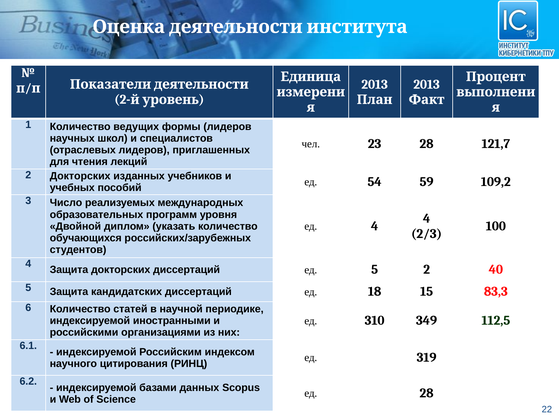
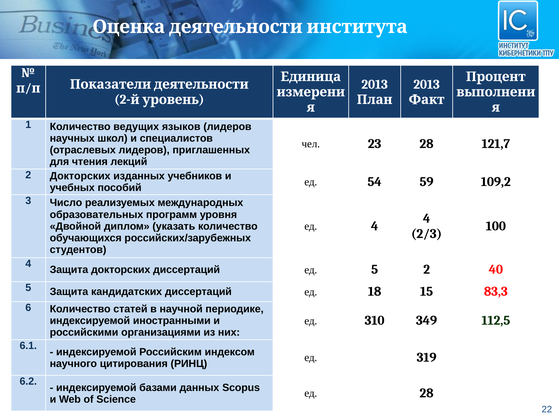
формы: формы -> языков
